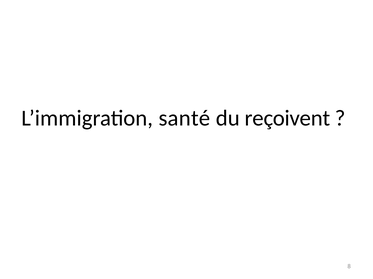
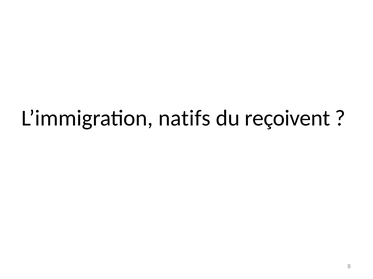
santé: santé -> natifs
